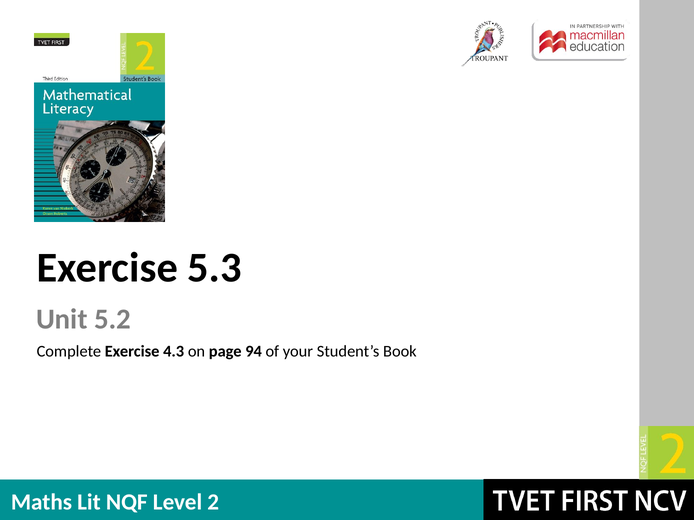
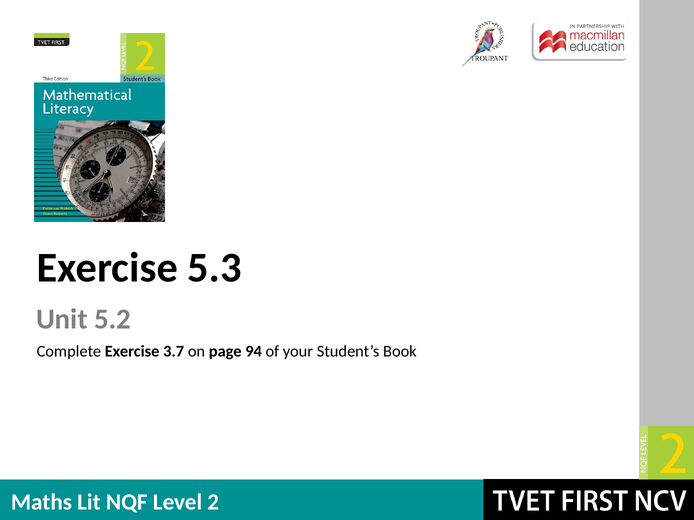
4.3: 4.3 -> 3.7
